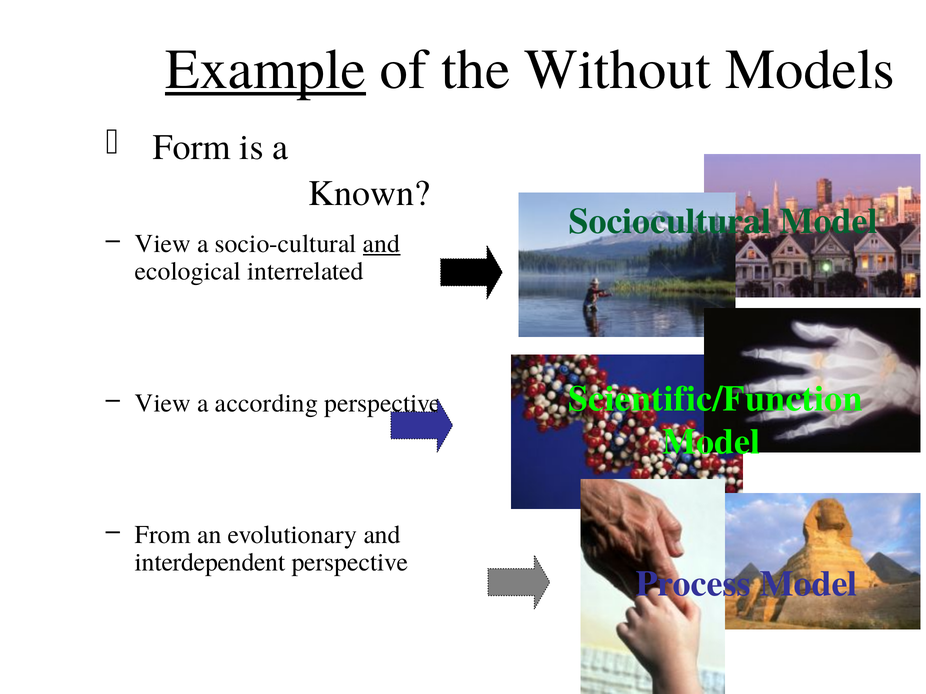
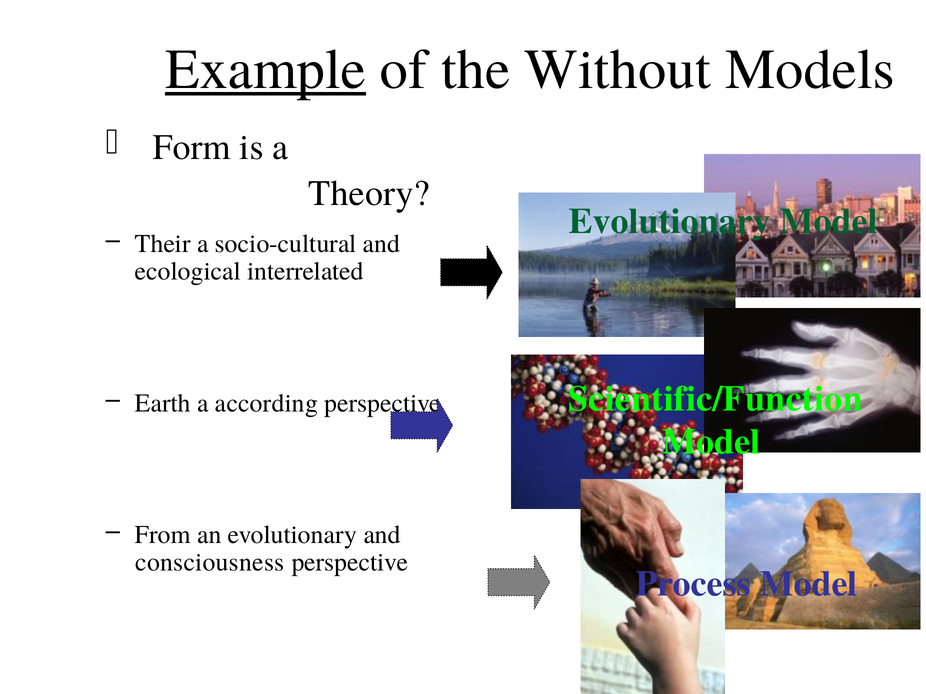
Known: Known -> Theory
Sociocultural at (670, 222): Sociocultural -> Evolutionary
View at (163, 244): View -> Their
and at (382, 244) underline: present -> none
View at (163, 403): View -> Earth
interdependent: interdependent -> consciousness
